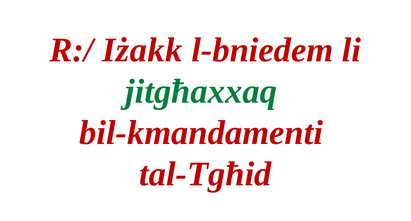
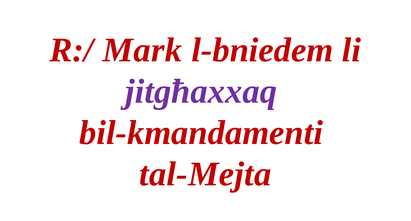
Iżakk: Iżakk -> Mark
jitgħaxxaq colour: green -> purple
tal-Tgħid: tal-Tgħid -> tal-Mejta
